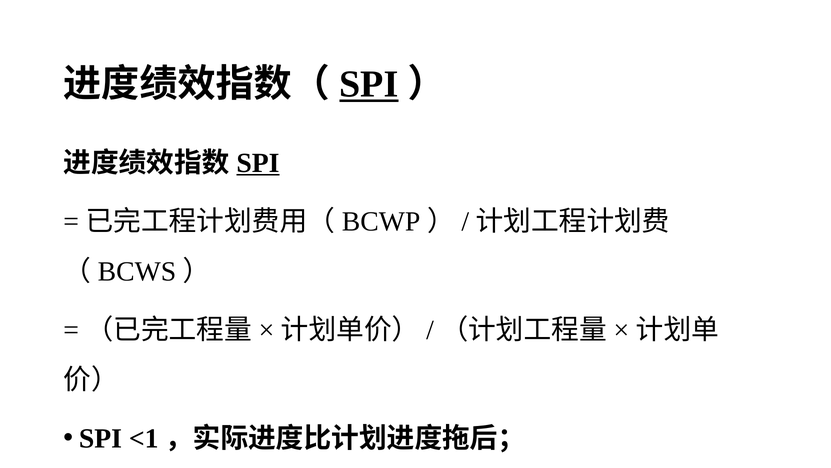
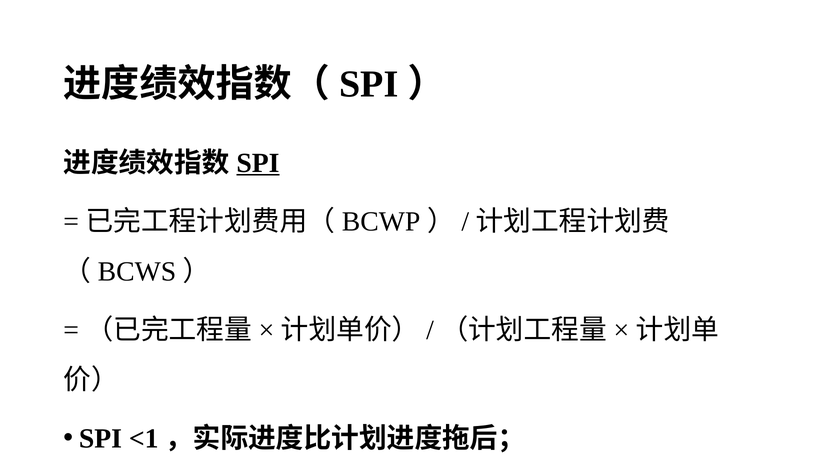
SPI at (369, 84) underline: present -> none
